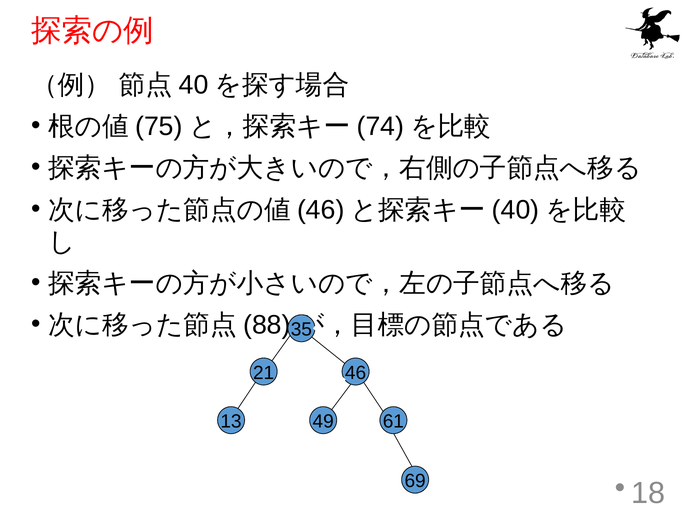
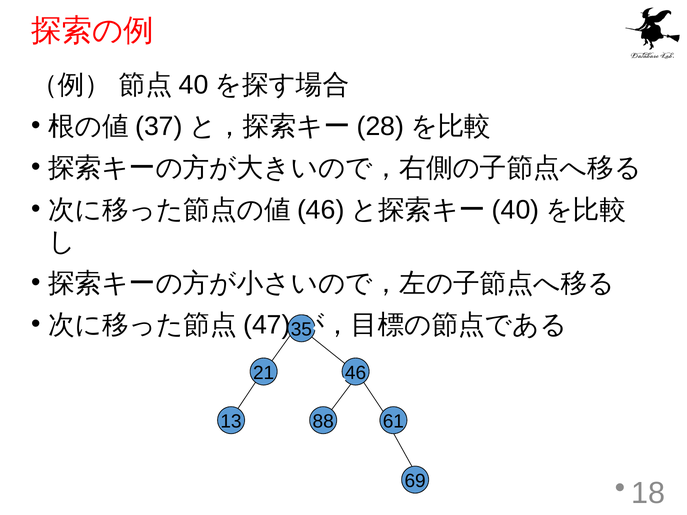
75: 75 -> 37
74: 74 -> 28
88: 88 -> 47
49: 49 -> 88
